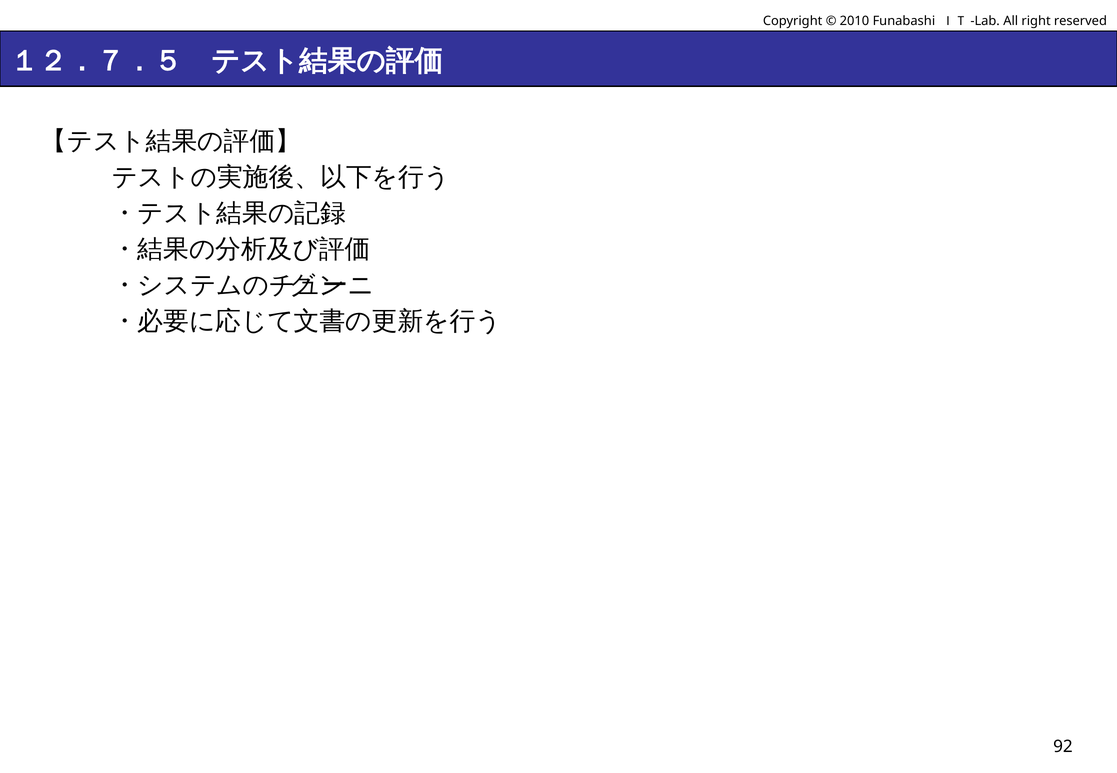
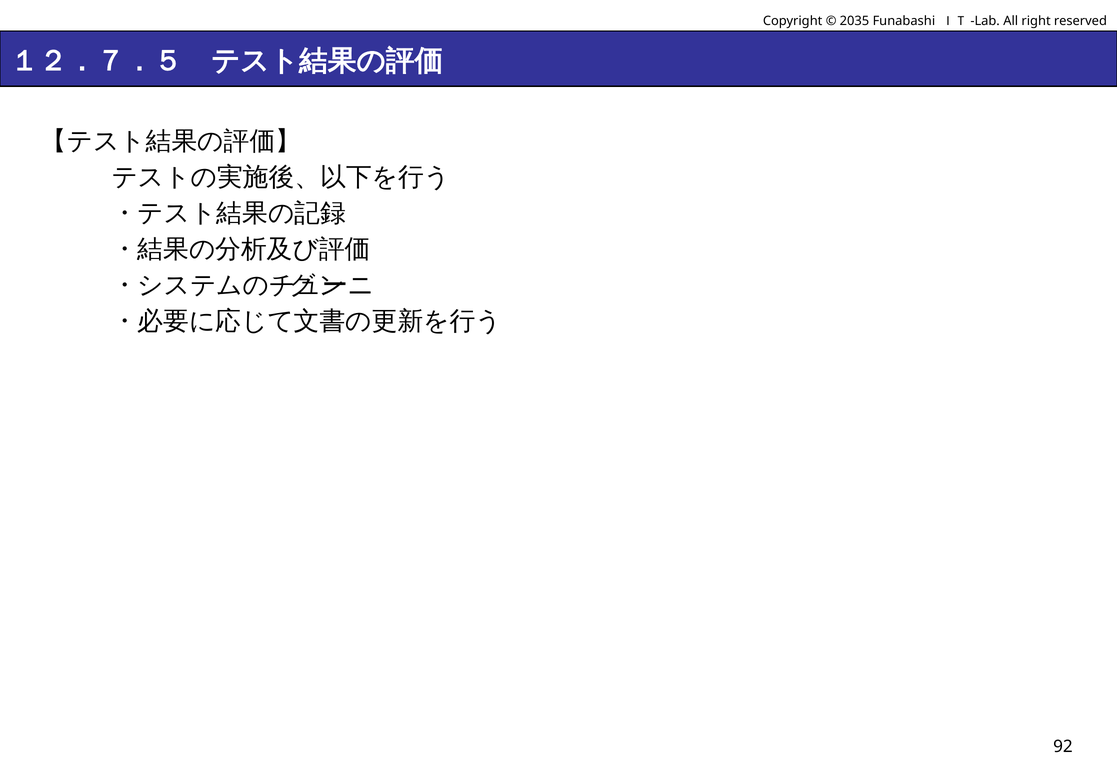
2010: 2010 -> 2035
